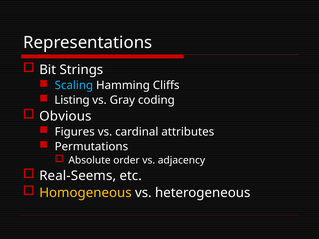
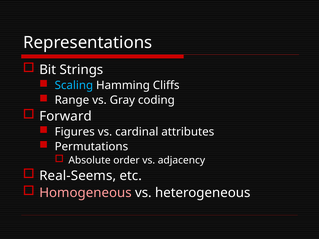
Listing: Listing -> Range
Obvious: Obvious -> Forward
Homogeneous colour: yellow -> pink
